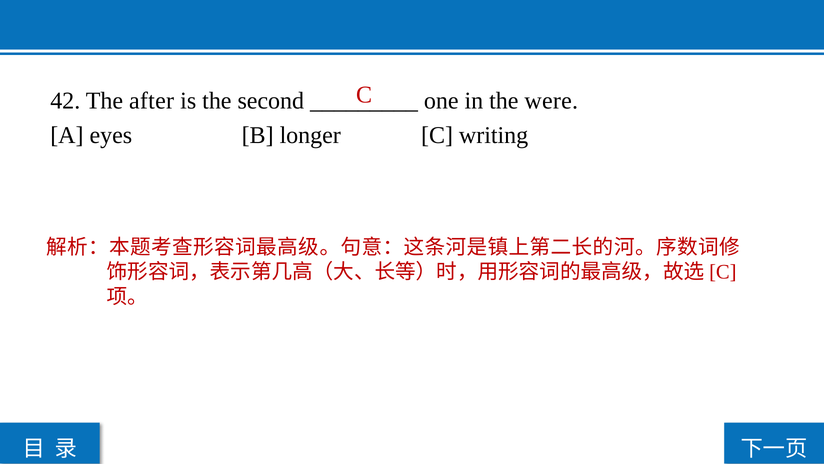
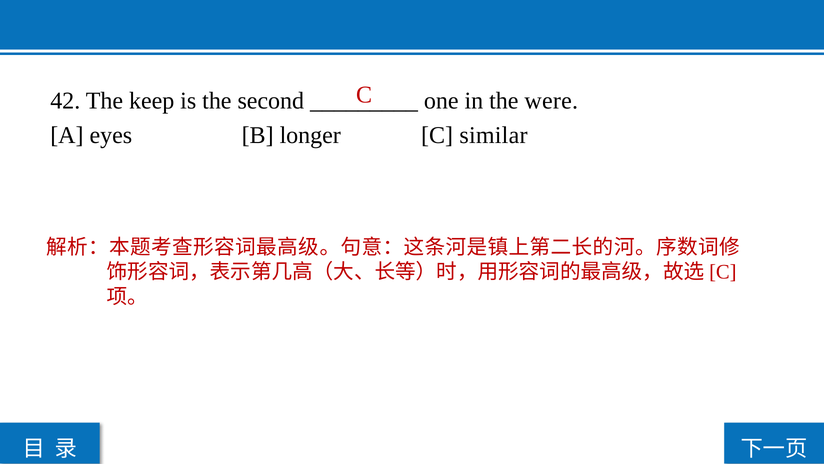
after: after -> keep
writing: writing -> similar
